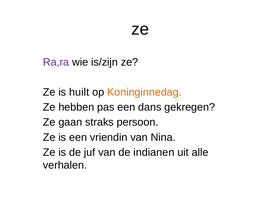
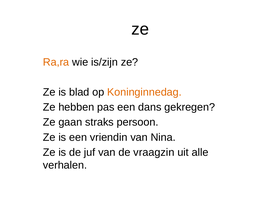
Ra,ra colour: purple -> orange
huilt: huilt -> blad
indianen: indianen -> vraagzin
